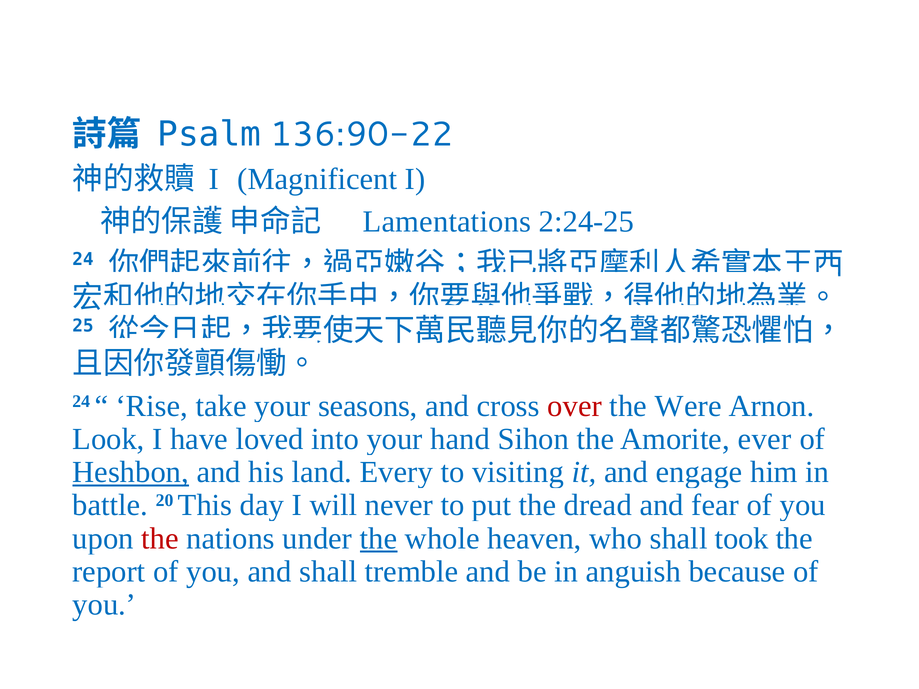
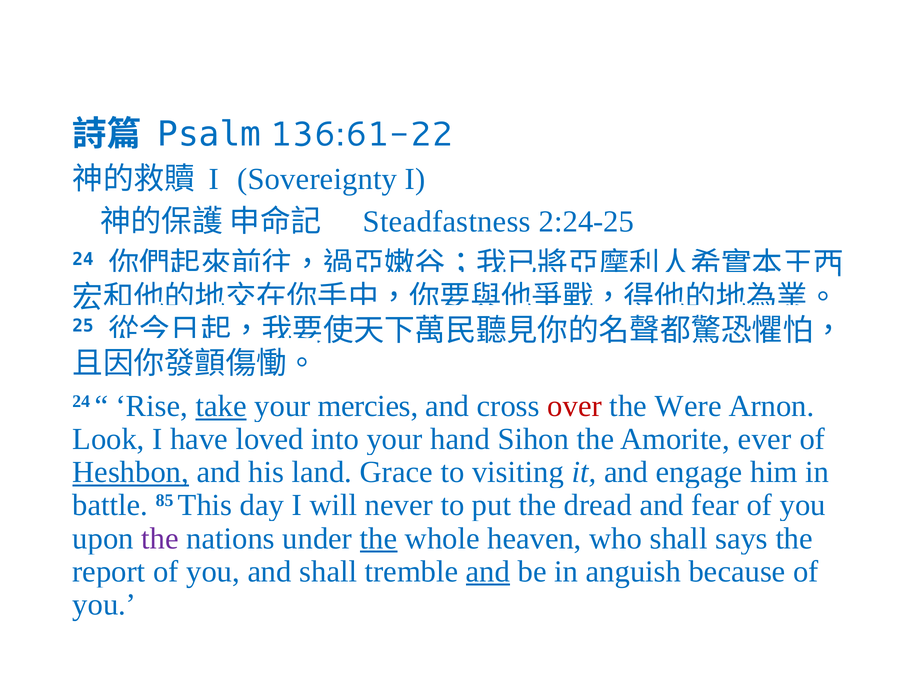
136:90-22: 136:90-22 -> 136:61-22
Magnificent: Magnificent -> Sovereignty
Lamentations: Lamentations -> Steadfastness
take underline: none -> present
seasons: seasons -> mercies
Every: Every -> Grace
20: 20 -> 85
the at (160, 539) colour: red -> purple
took: took -> says
and at (488, 572) underline: none -> present
